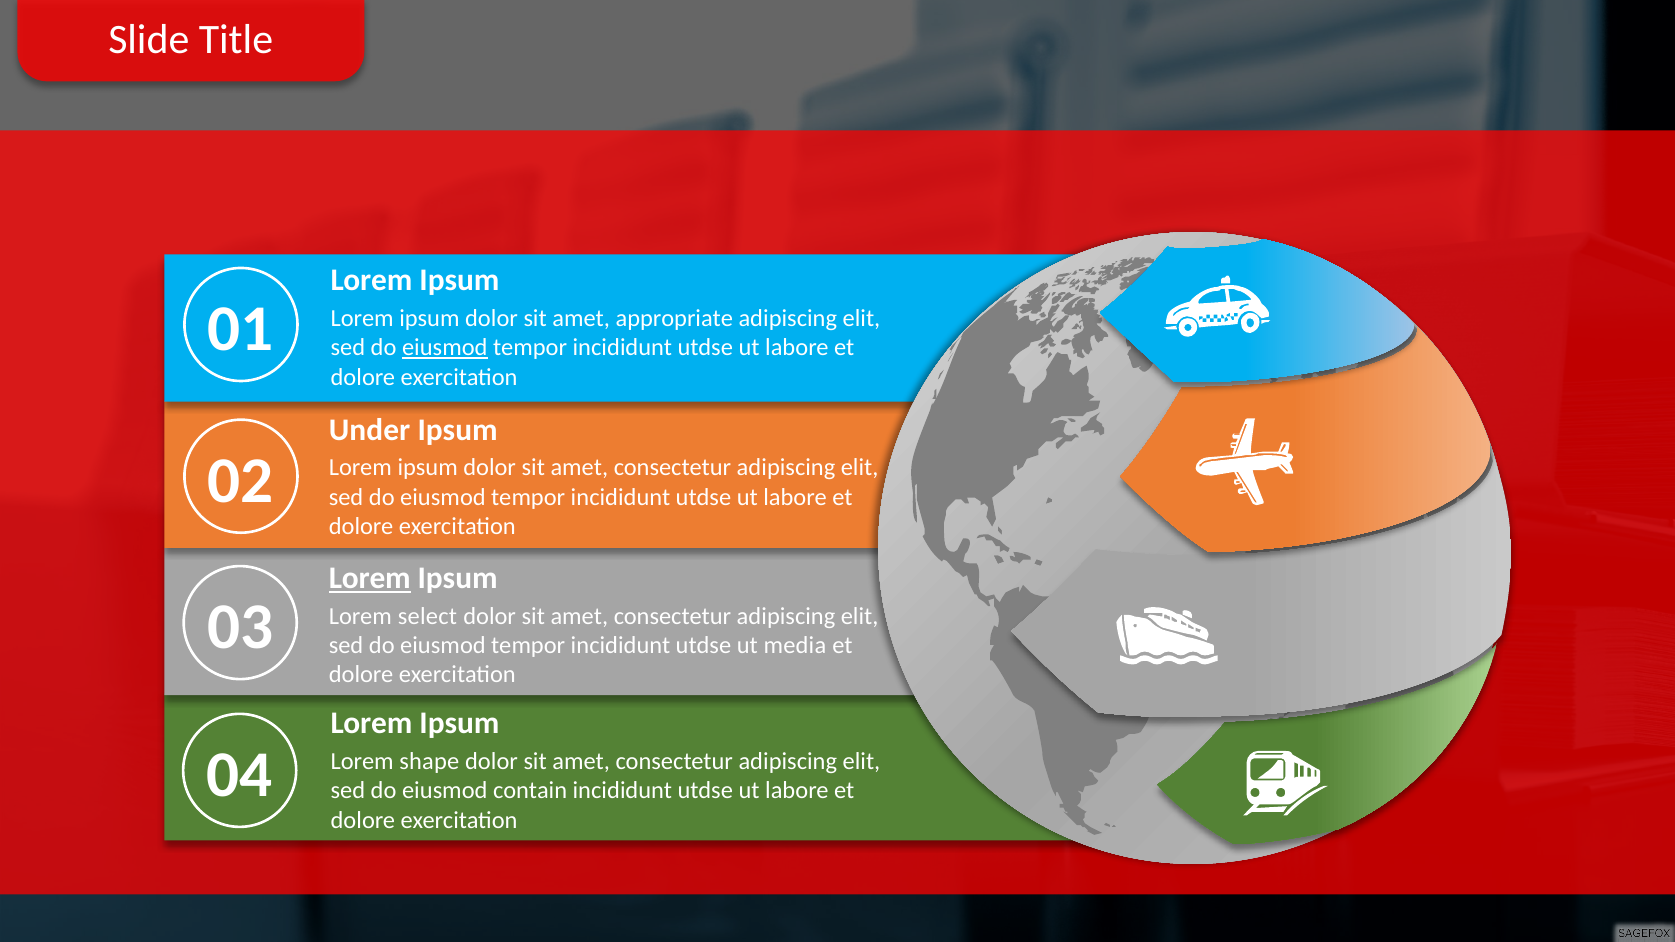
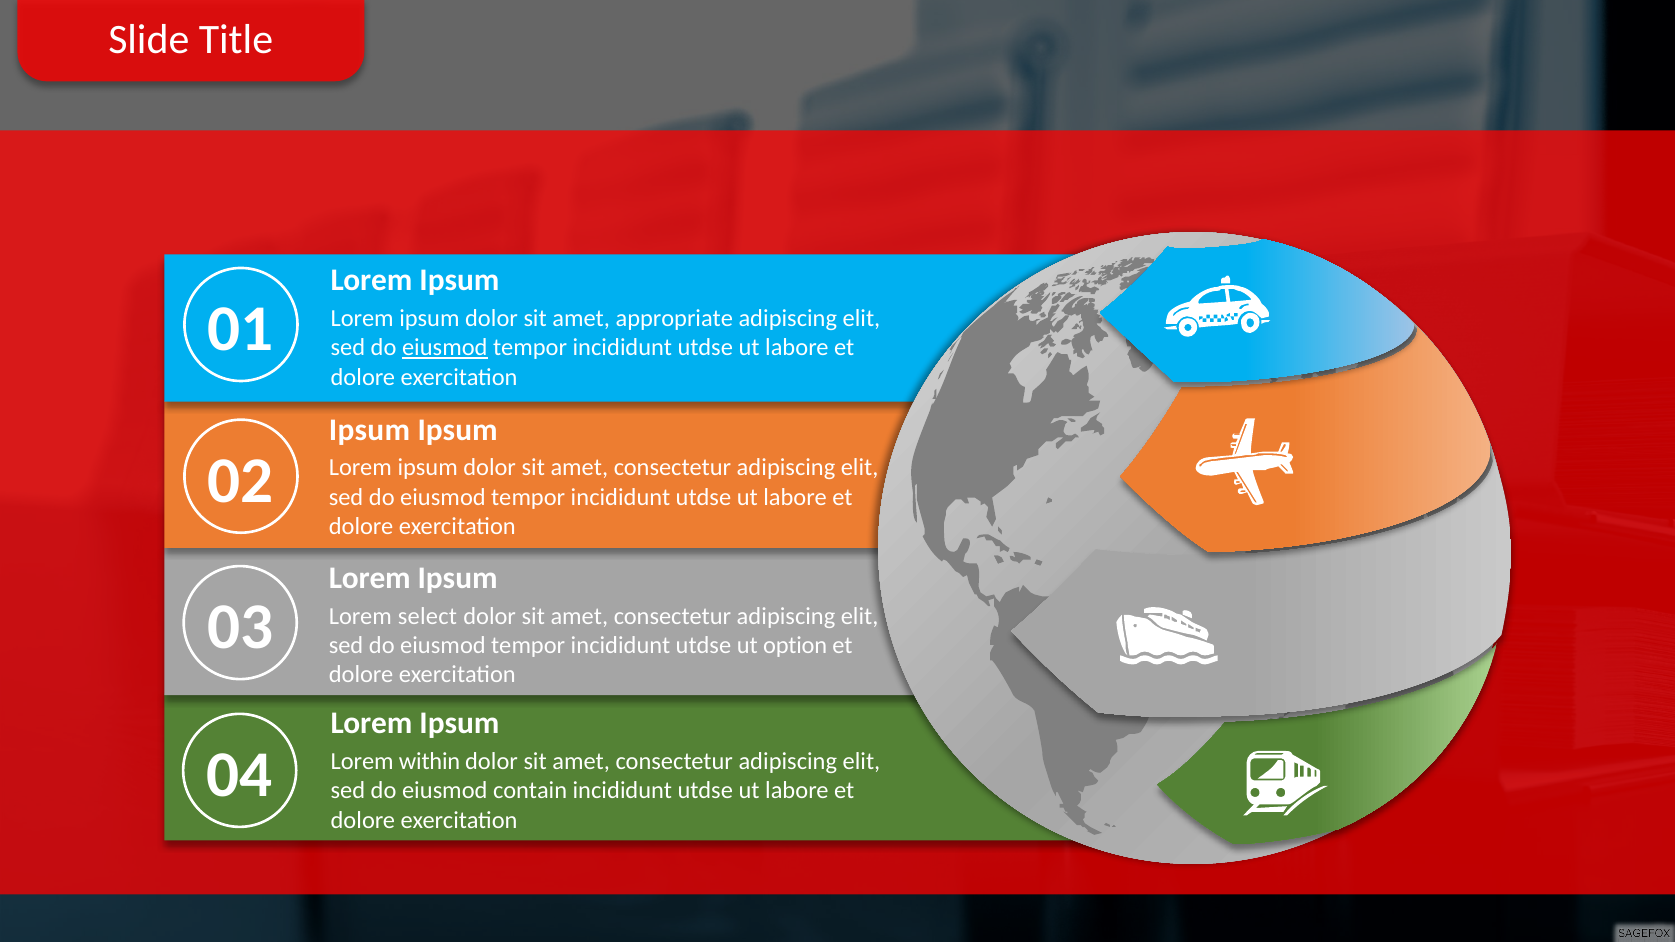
Under at (370, 430): Under -> Ipsum
Lorem at (370, 578) underline: present -> none
media: media -> option
shape: shape -> within
